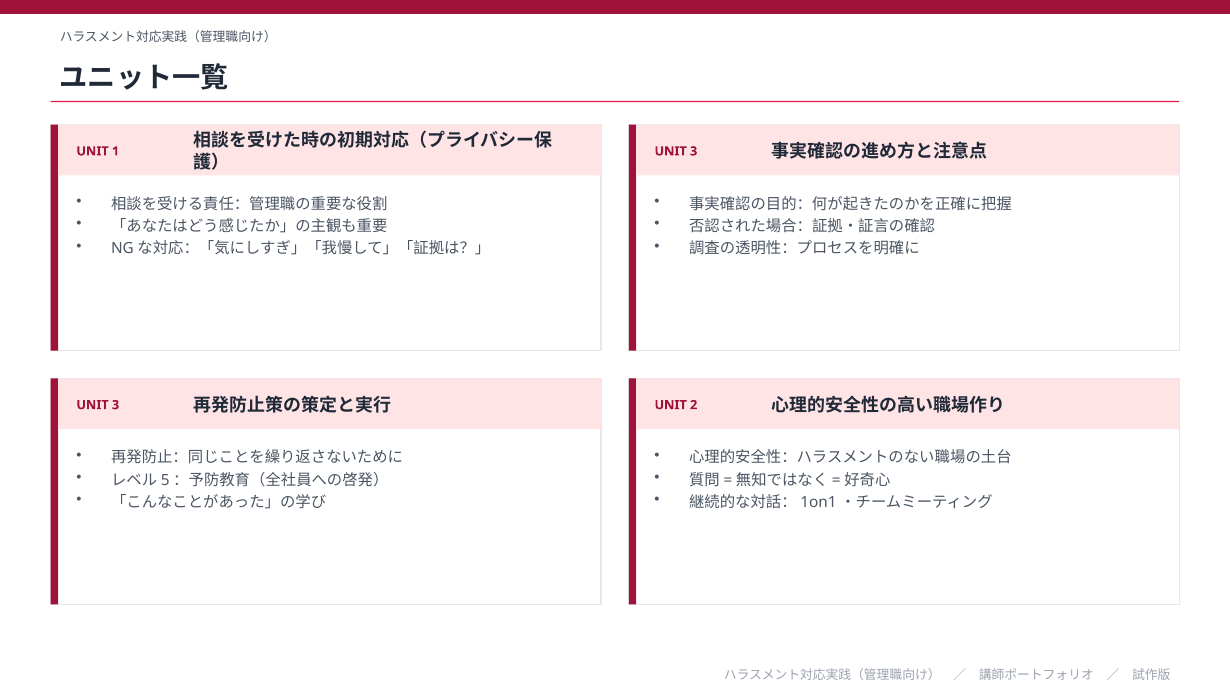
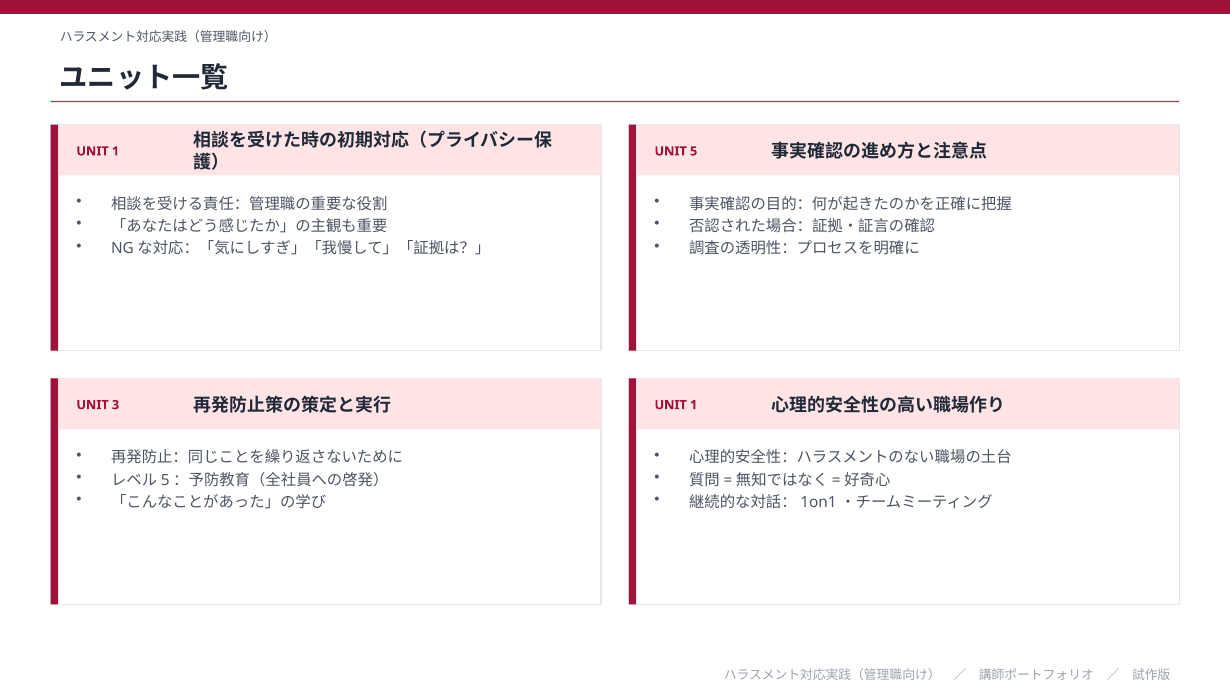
3 at (694, 151): 3 -> 5
2 at (694, 405): 2 -> 1
